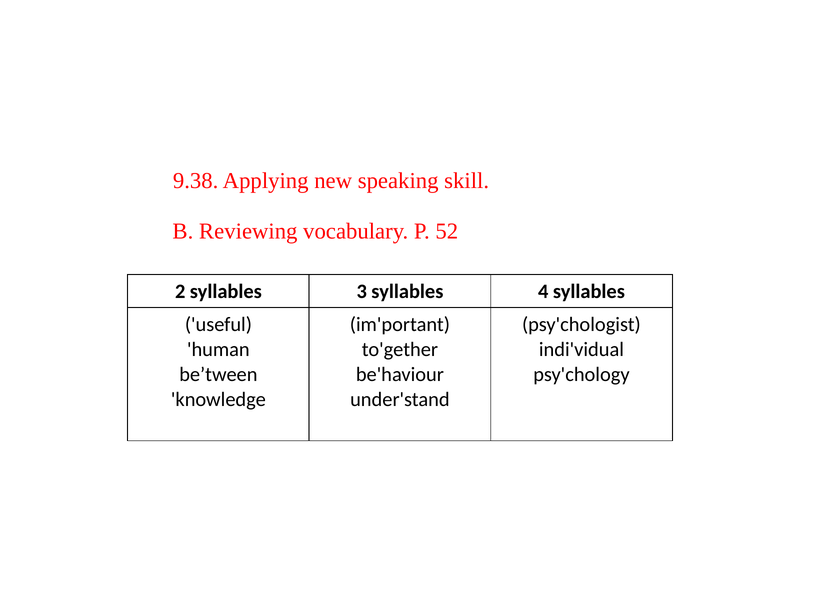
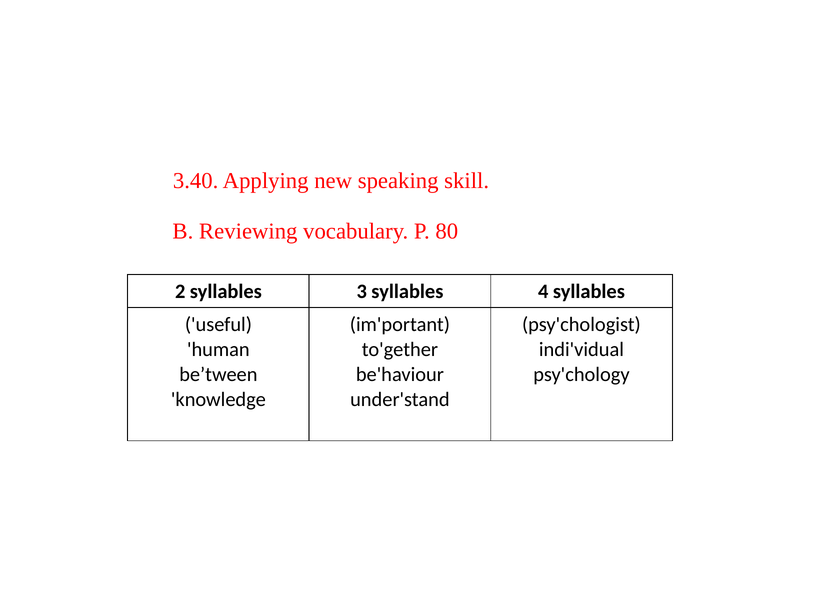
9.38: 9.38 -> 3.40
52: 52 -> 80
